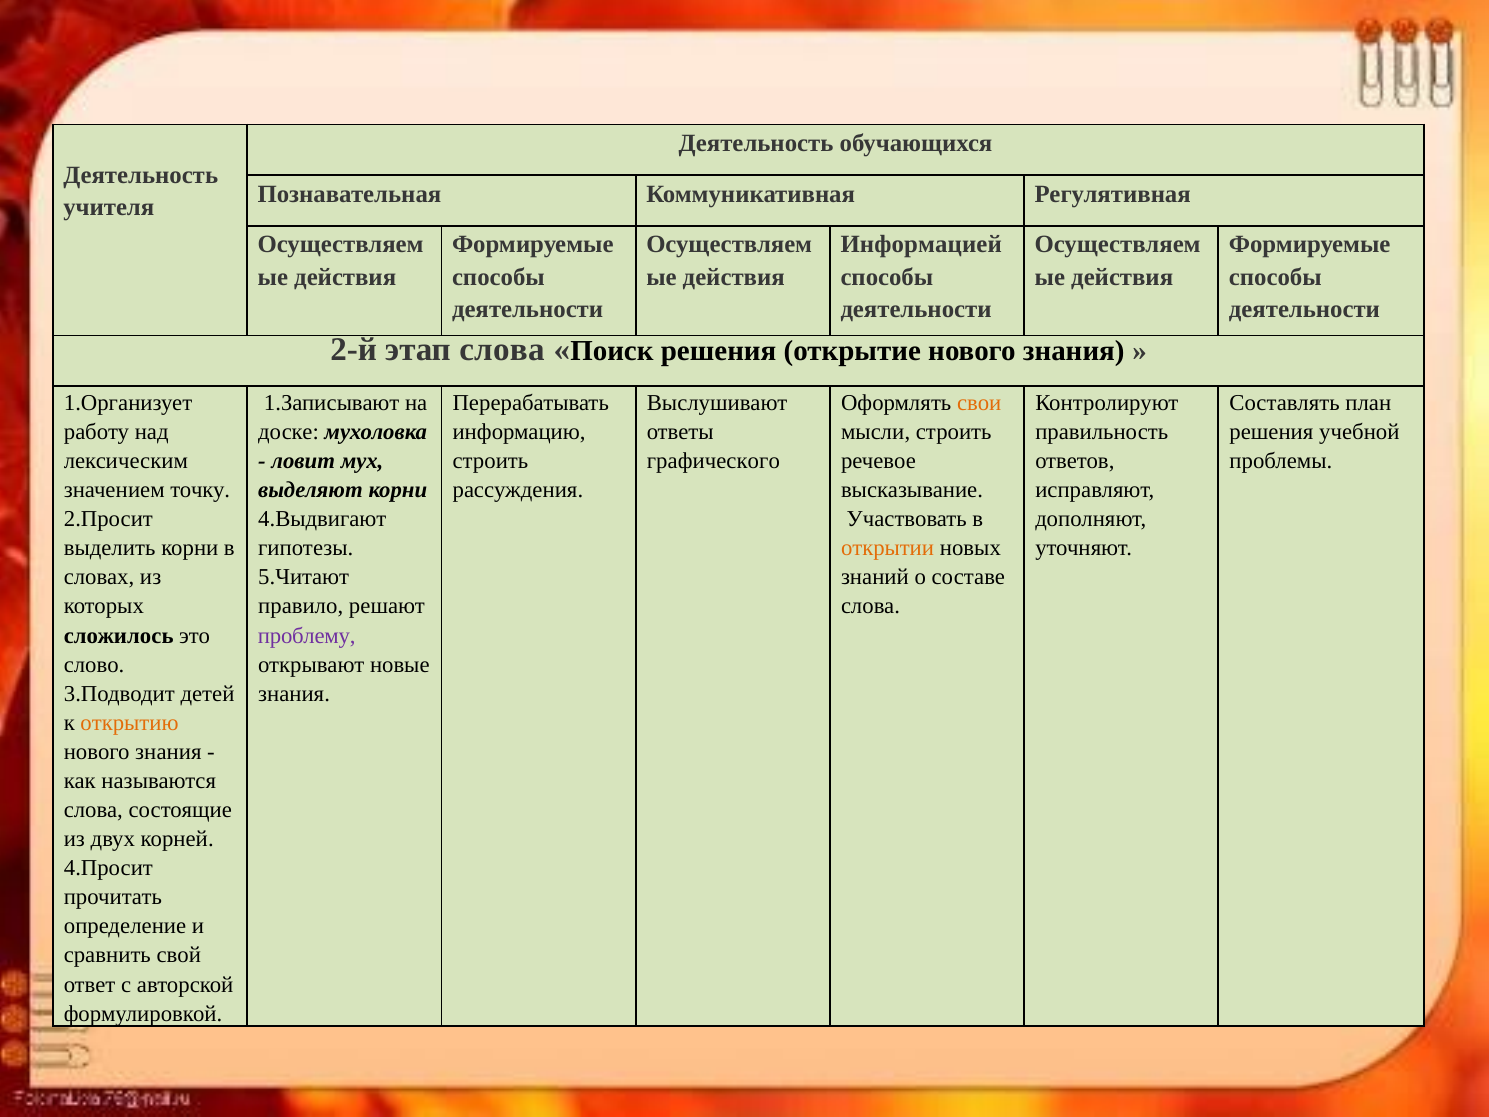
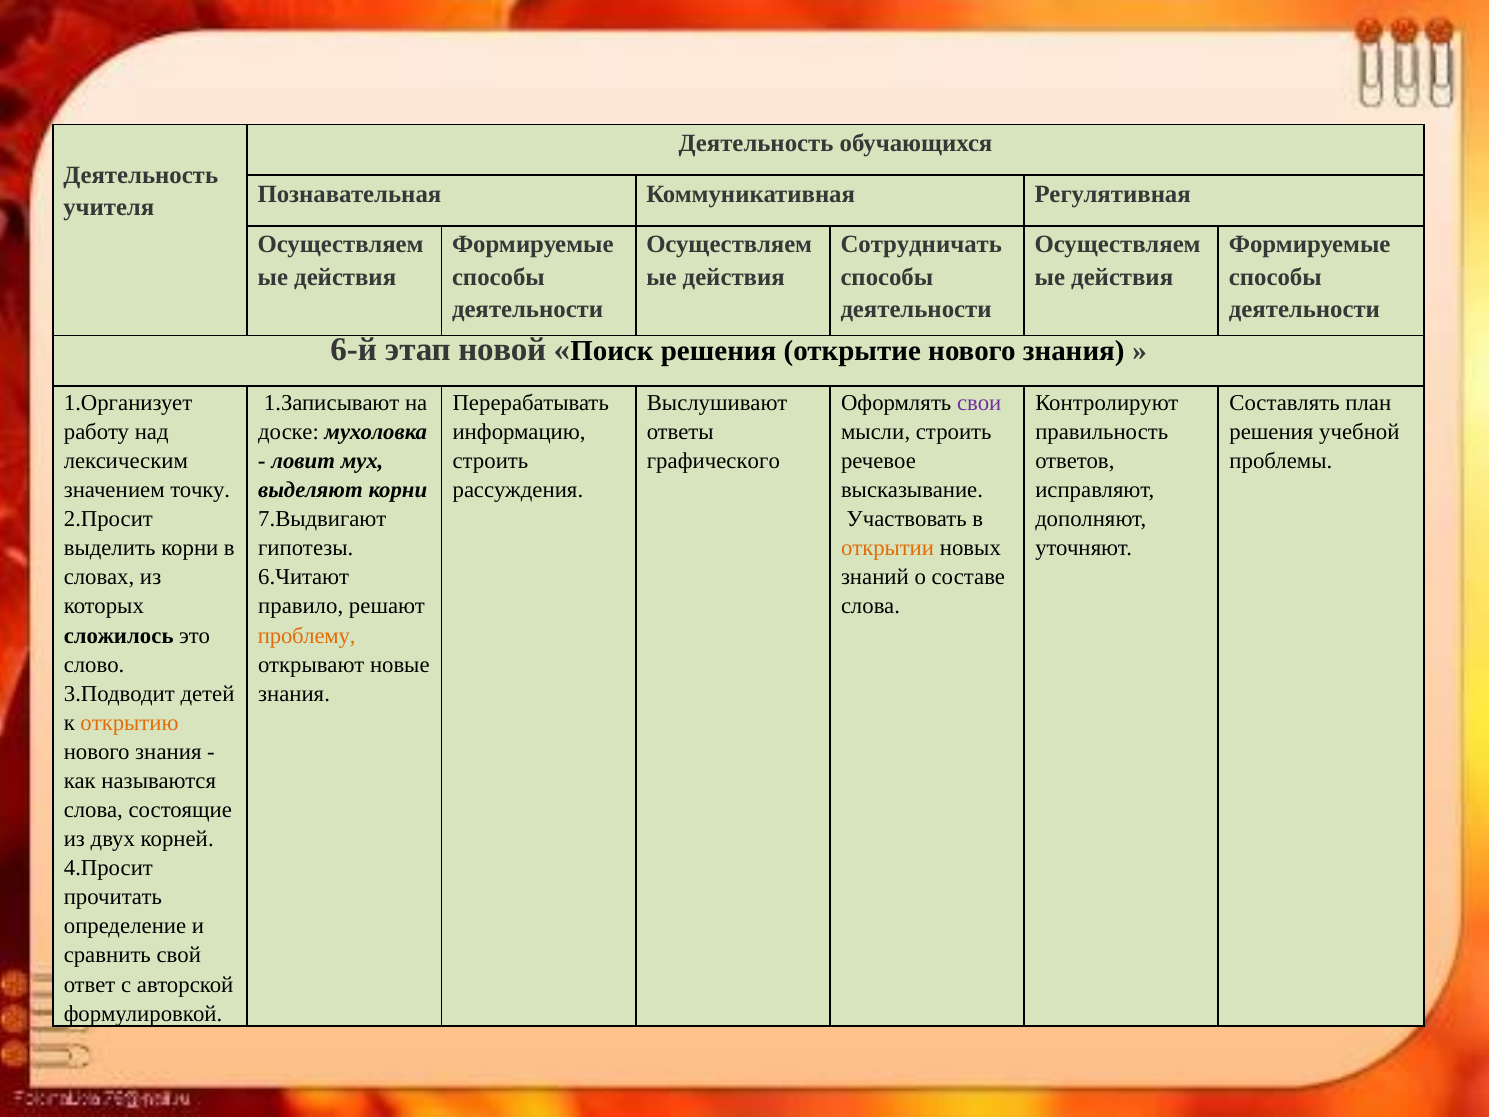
Информацией: Информацией -> Сотрудничать
2-й: 2-й -> 6-й
этап слова: слова -> новой
свои colour: orange -> purple
4.Выдвигают: 4.Выдвигают -> 7.Выдвигают
5.Читают: 5.Читают -> 6.Читают
проблему colour: purple -> orange
